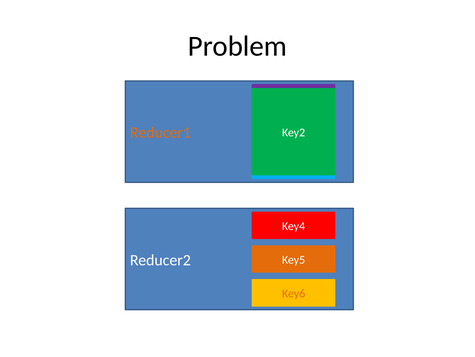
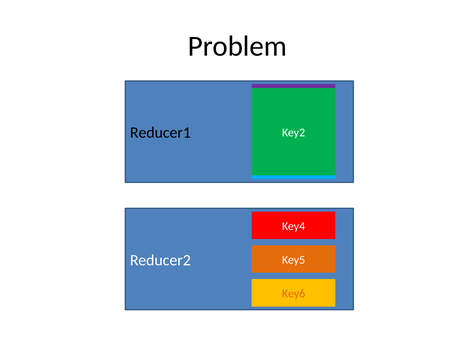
Reducer1 colour: orange -> black
